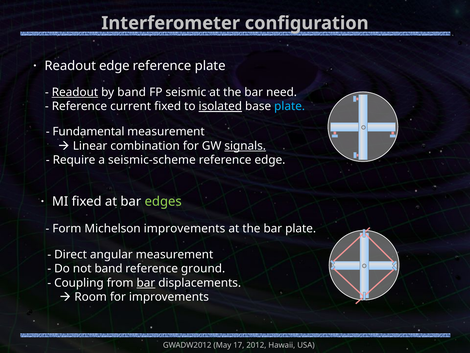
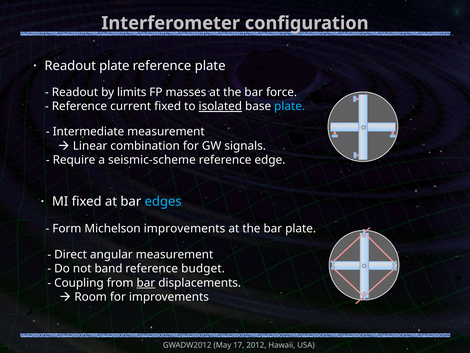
edge at (114, 66): edge -> plate
Readout underline: present -> none
by band: band -> limits
seismic: seismic -> masses
need: need -> force
Fundamental: Fundamental -> Intermediate
signals underline: present -> none
edges colour: light green -> light blue
ground: ground -> budget
